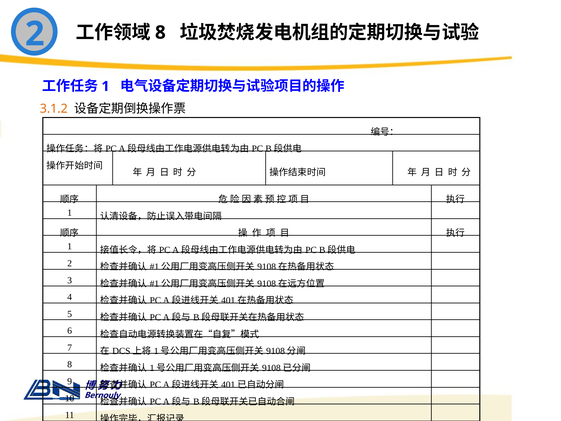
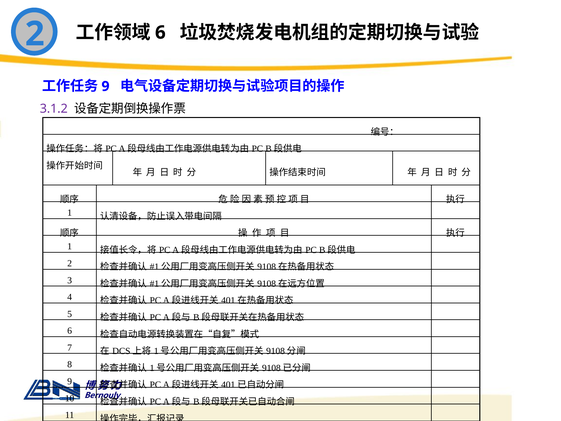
8 at (160, 33): 8 -> 6
1 at (105, 86): 1 -> 9
3.1.2 colour: orange -> purple
